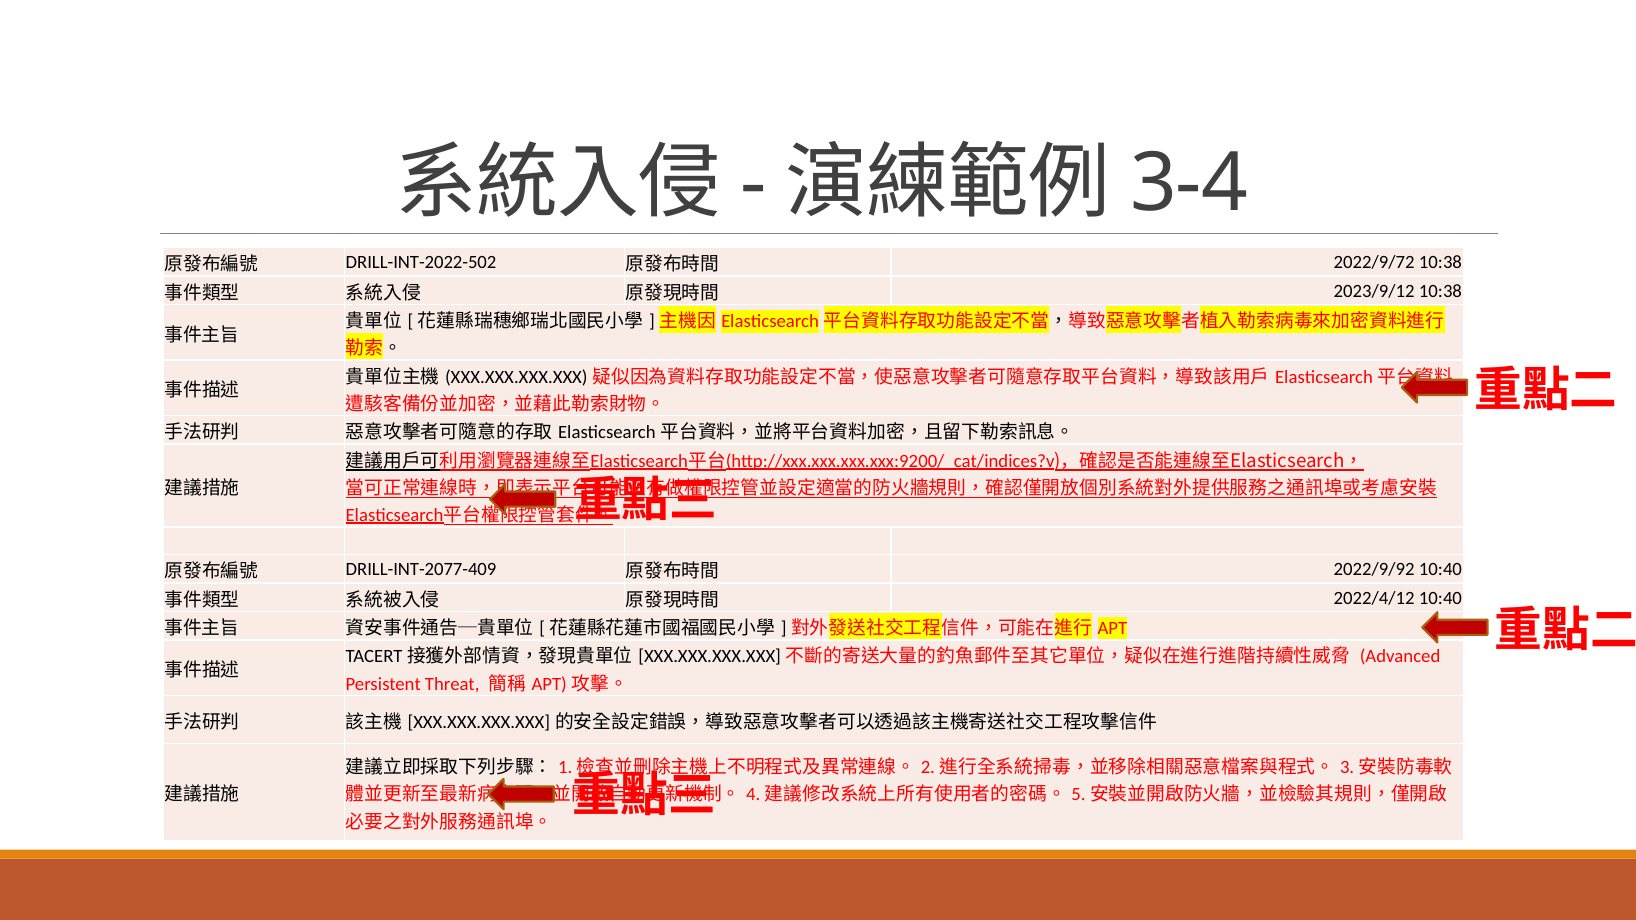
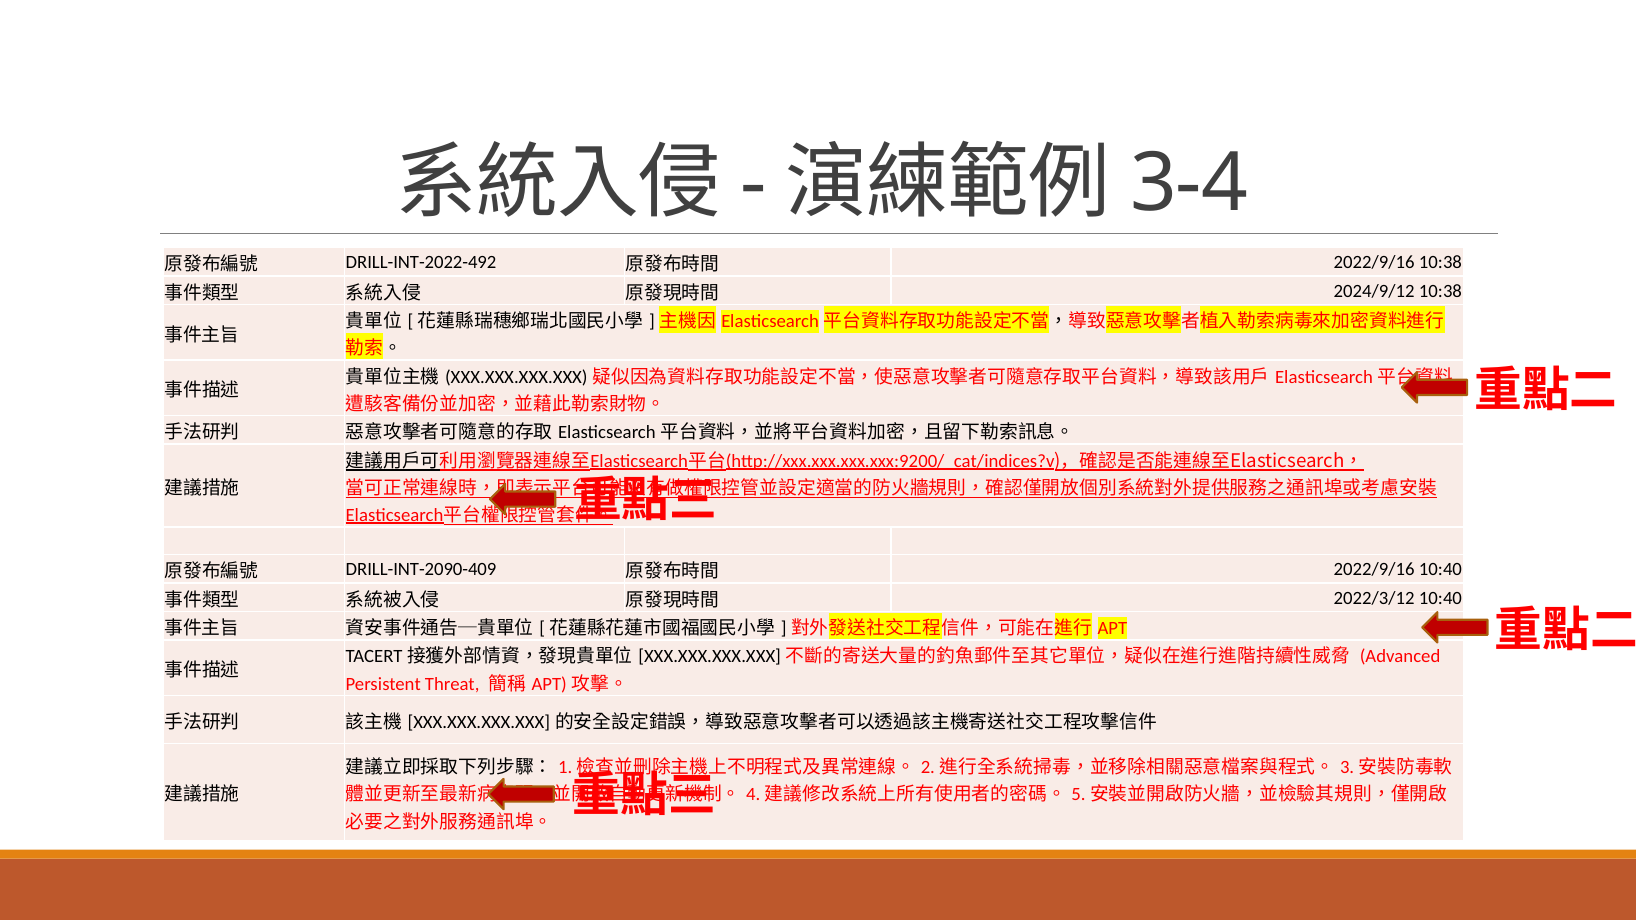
DRILL-INT-2022-502: DRILL-INT-2022-502 -> DRILL-INT-2022-492
2022/9/72 at (1374, 263): 2022/9/72 -> 2022/9/16
2023/9/12: 2023/9/12 -> 2024/9/12
DRILL-INT-2077-409: DRILL-INT-2077-409 -> DRILL-INT-2090-409
2022/9/92 at (1374, 570): 2022/9/92 -> 2022/9/16
2022/4/12: 2022/4/12 -> 2022/3/12
